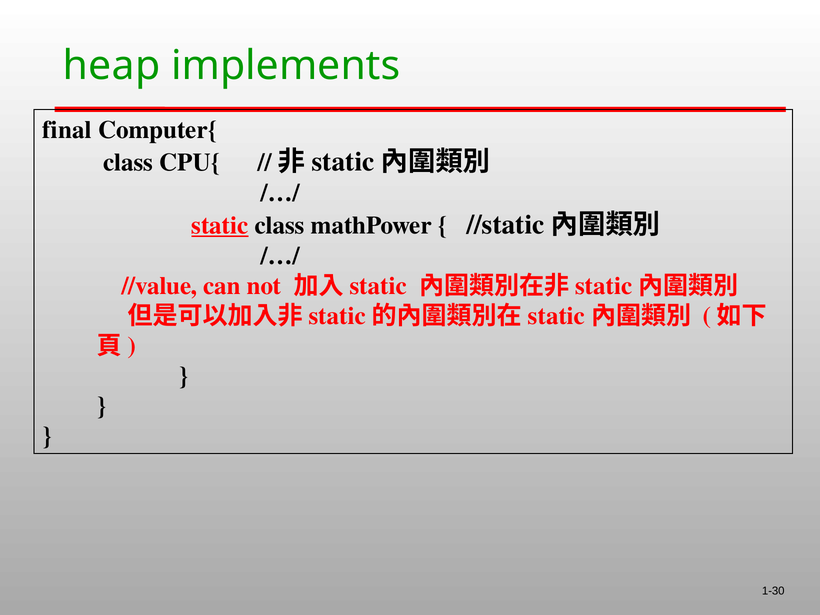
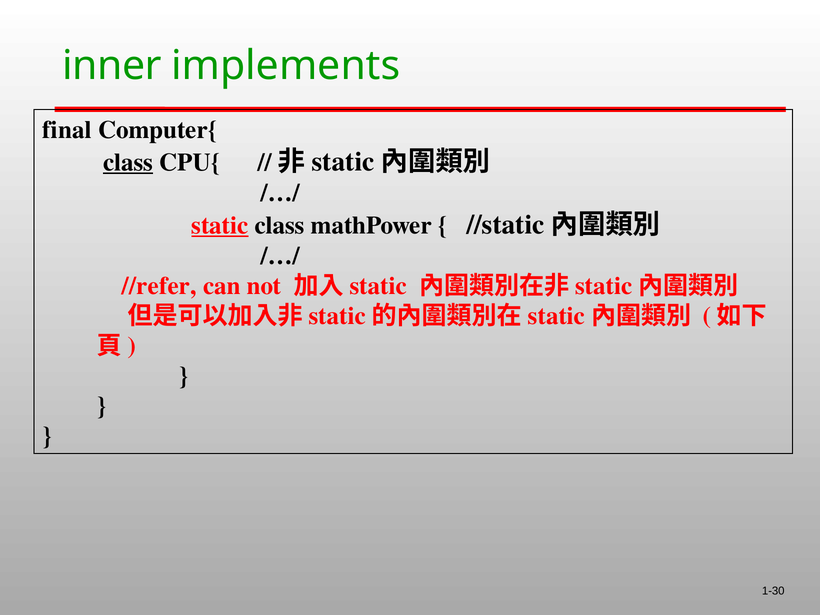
heap: heap -> inner
class at (128, 163) underline: none -> present
//value: //value -> //refer
